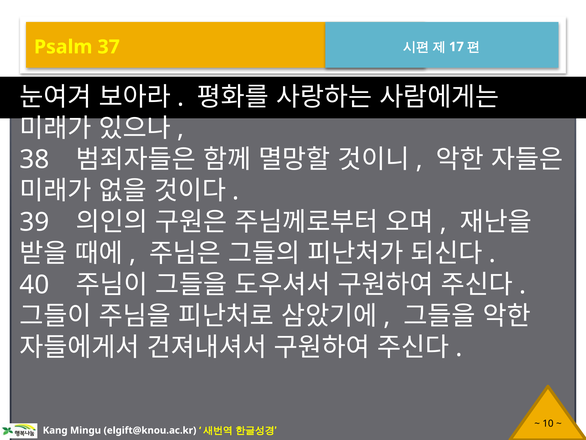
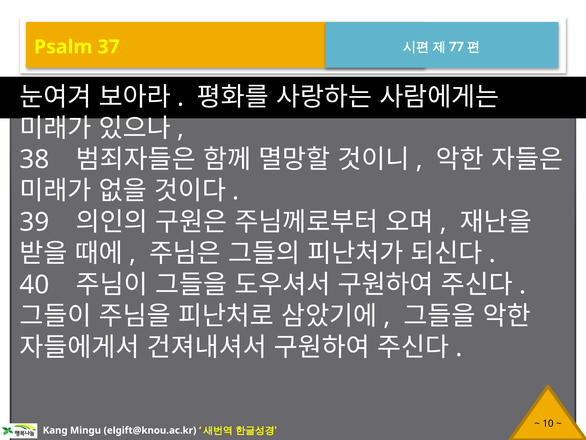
17: 17 -> 77
